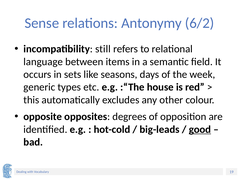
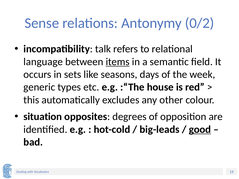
6/2: 6/2 -> 0/2
still: still -> talk
items underline: none -> present
opposite: opposite -> situation
